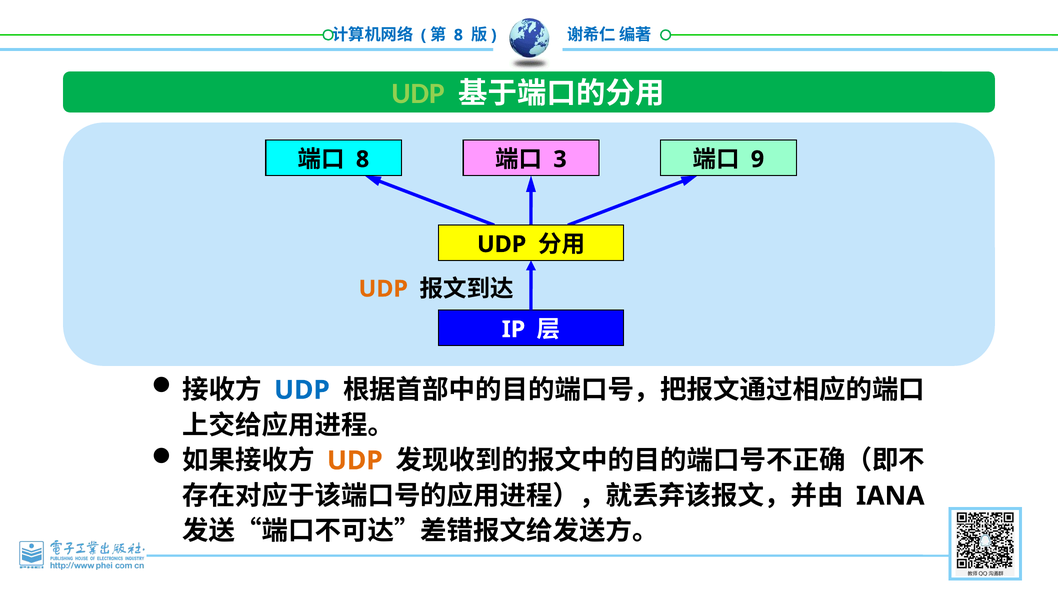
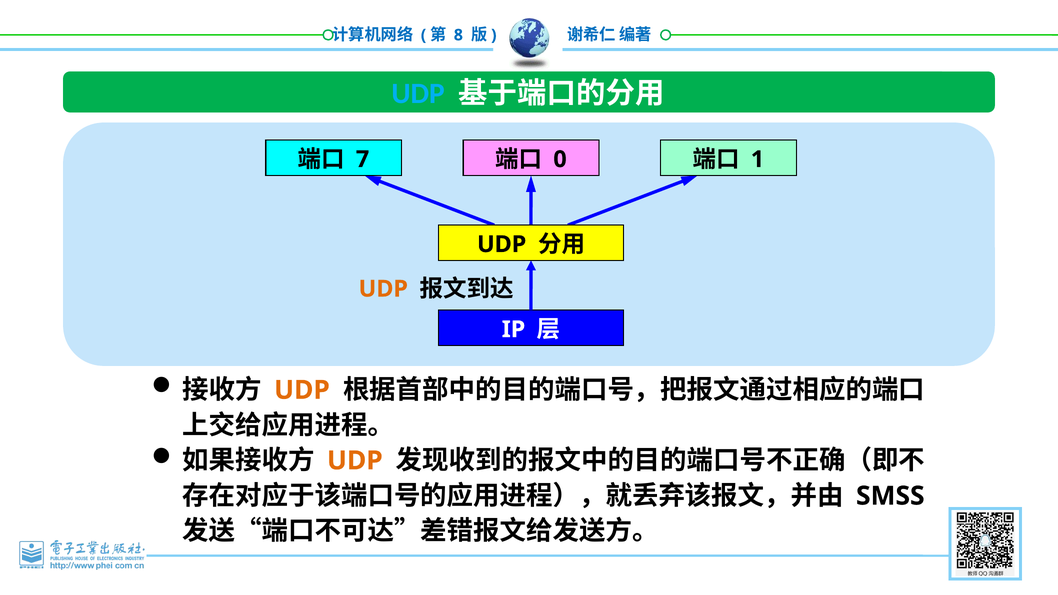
UDP at (418, 94) colour: light green -> light blue
8 at (363, 159): 8 -> 7
3: 3 -> 0
9: 9 -> 1
UDP at (302, 390) colour: blue -> orange
IANA: IANA -> SMSS
